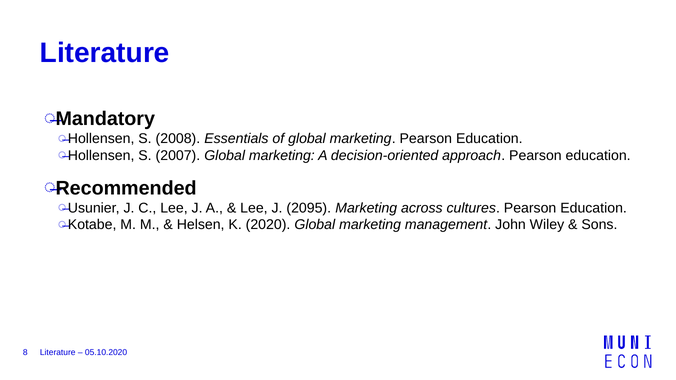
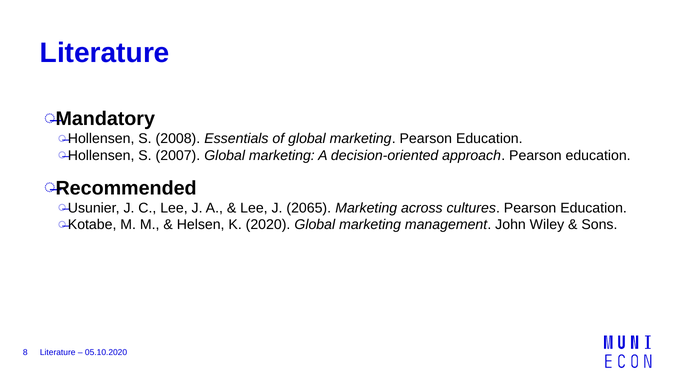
2095: 2095 -> 2065
